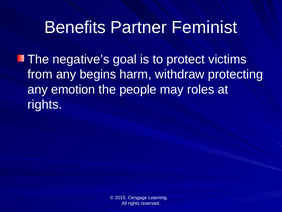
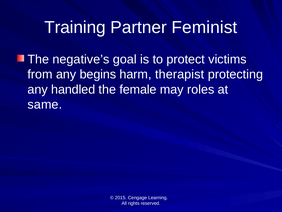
Benefits: Benefits -> Training
withdraw: withdraw -> therapist
emotion: emotion -> handled
people: people -> female
rights at (45, 104): rights -> same
